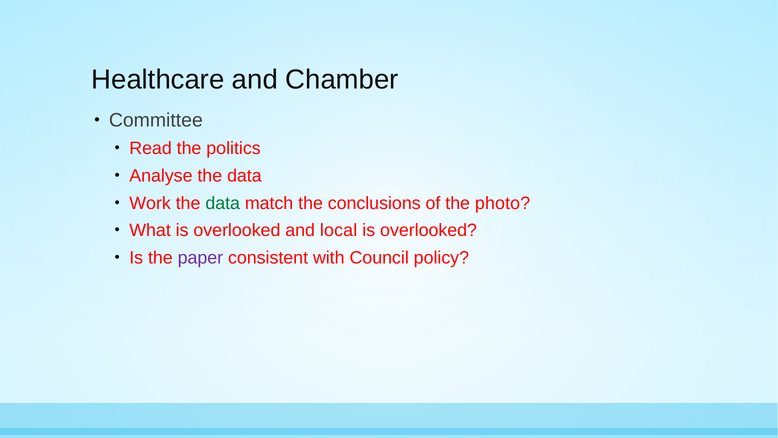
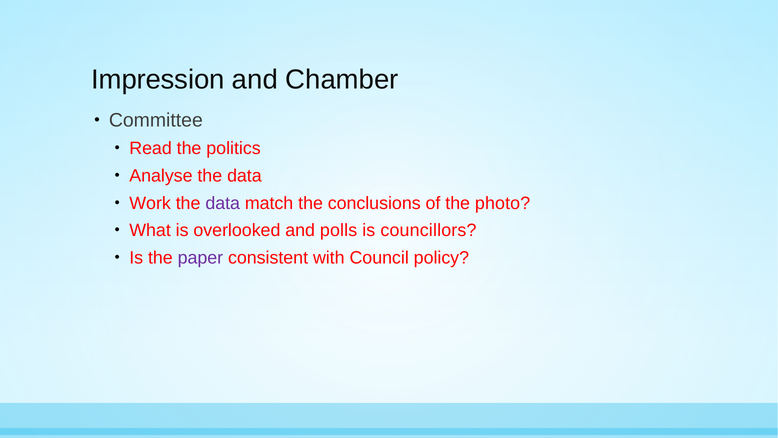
Healthcare: Healthcare -> Impression
data at (223, 203) colour: green -> purple
local: local -> polls
overlooked at (429, 230): overlooked -> councillors
